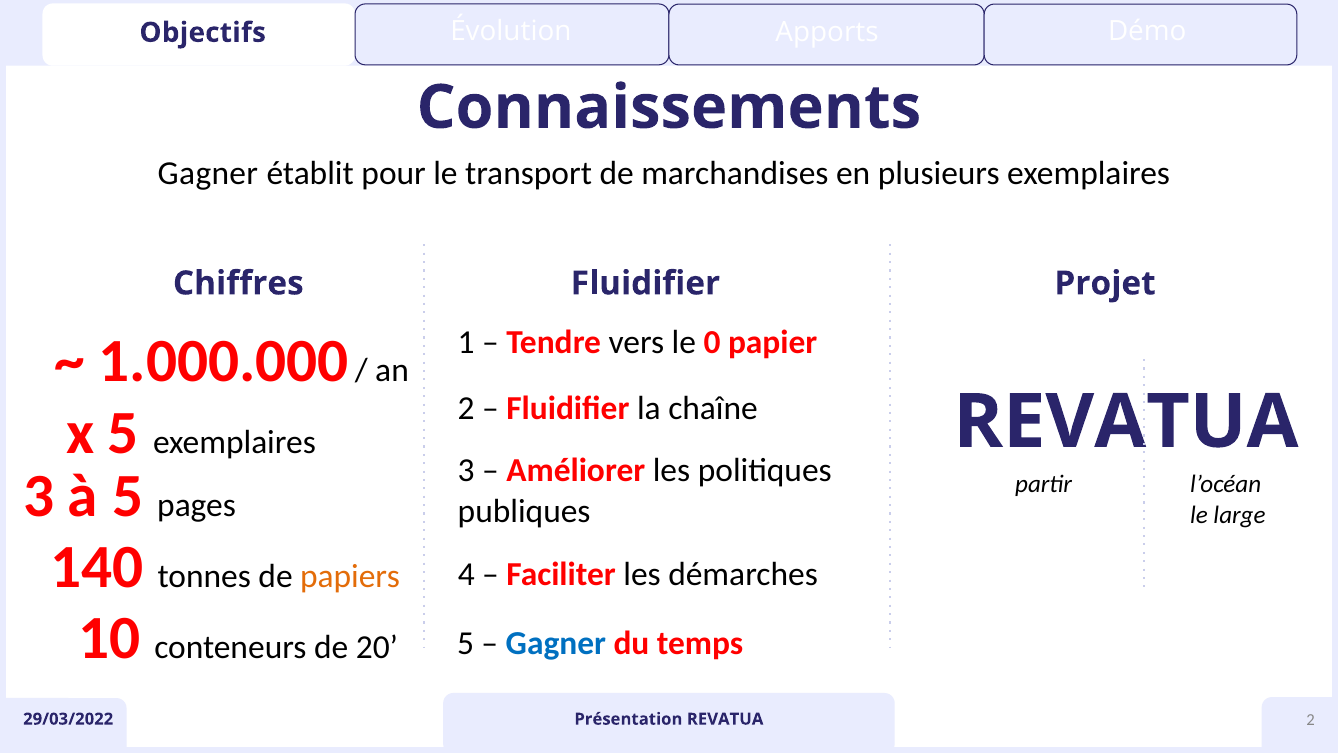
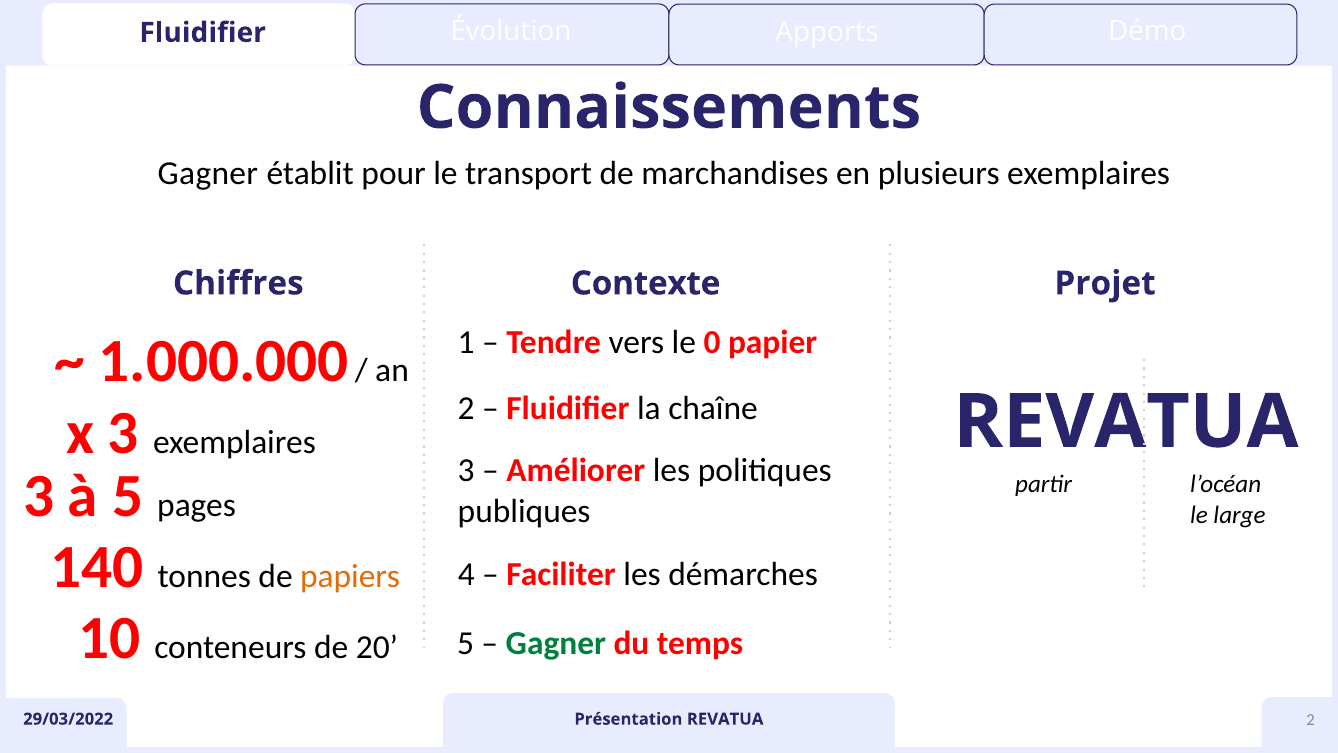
Objectifs at (203, 33): Objectifs -> Fluidifier
Fluidifier at (645, 283): Fluidifier -> Contexte
x 5: 5 -> 3
Gagner at (556, 643) colour: blue -> green
